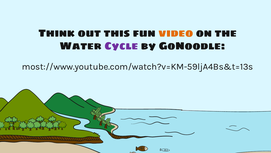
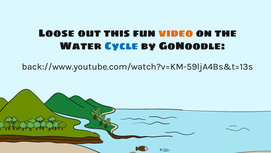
Think: Think -> Loose
Cycle colour: purple -> blue
most://www.youtube.com/watch?v=KM-59ljA4Bs&t=13s: most://www.youtube.com/watch?v=KM-59ljA4Bs&t=13s -> back://www.youtube.com/watch?v=KM-59ljA4Bs&t=13s
